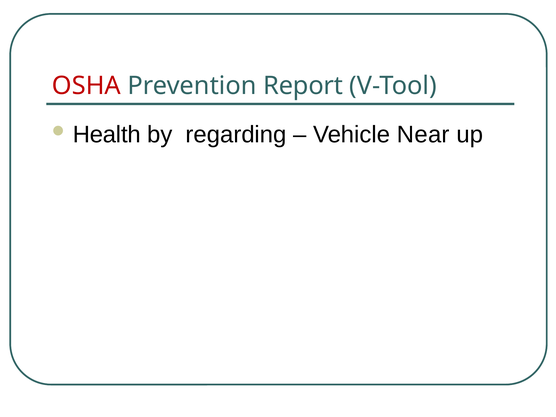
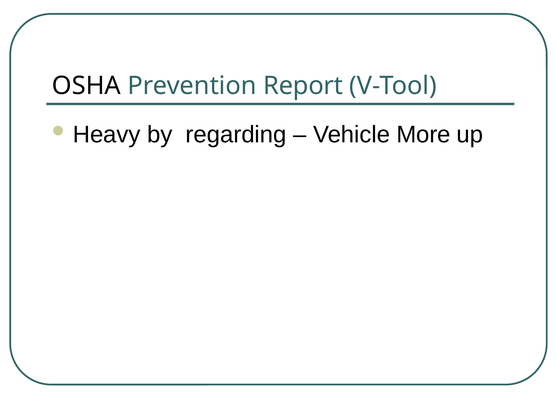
OSHA colour: red -> black
Health: Health -> Heavy
Near: Near -> More
